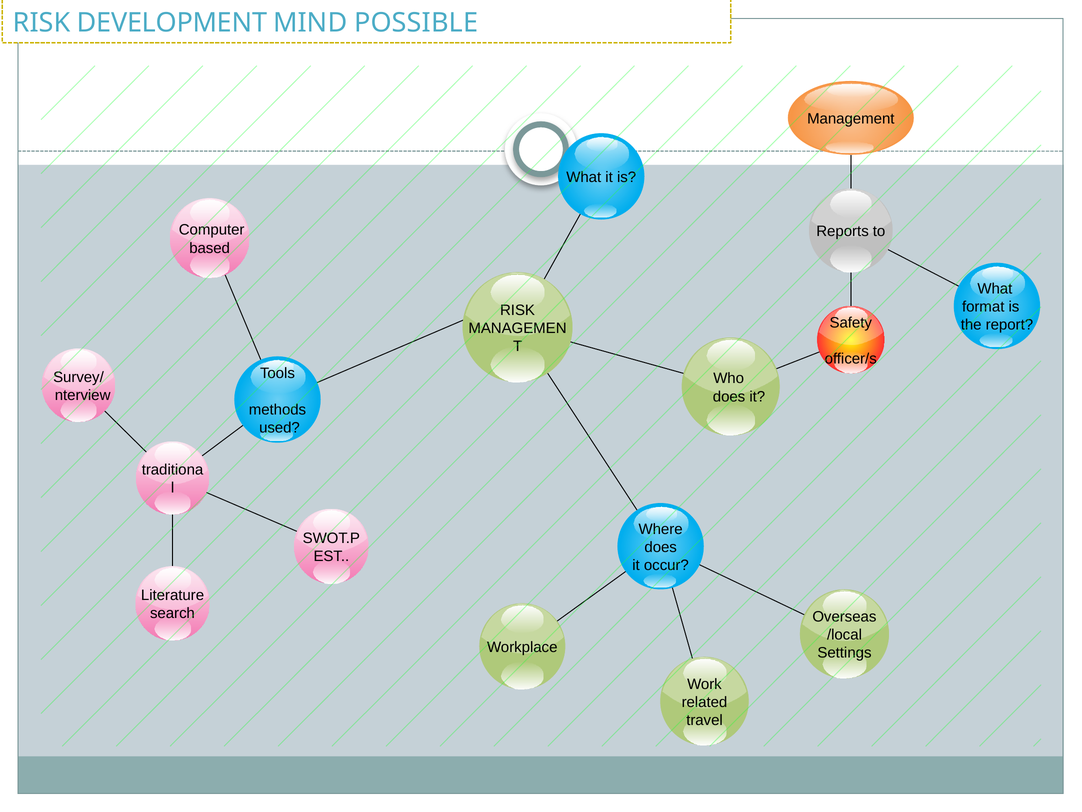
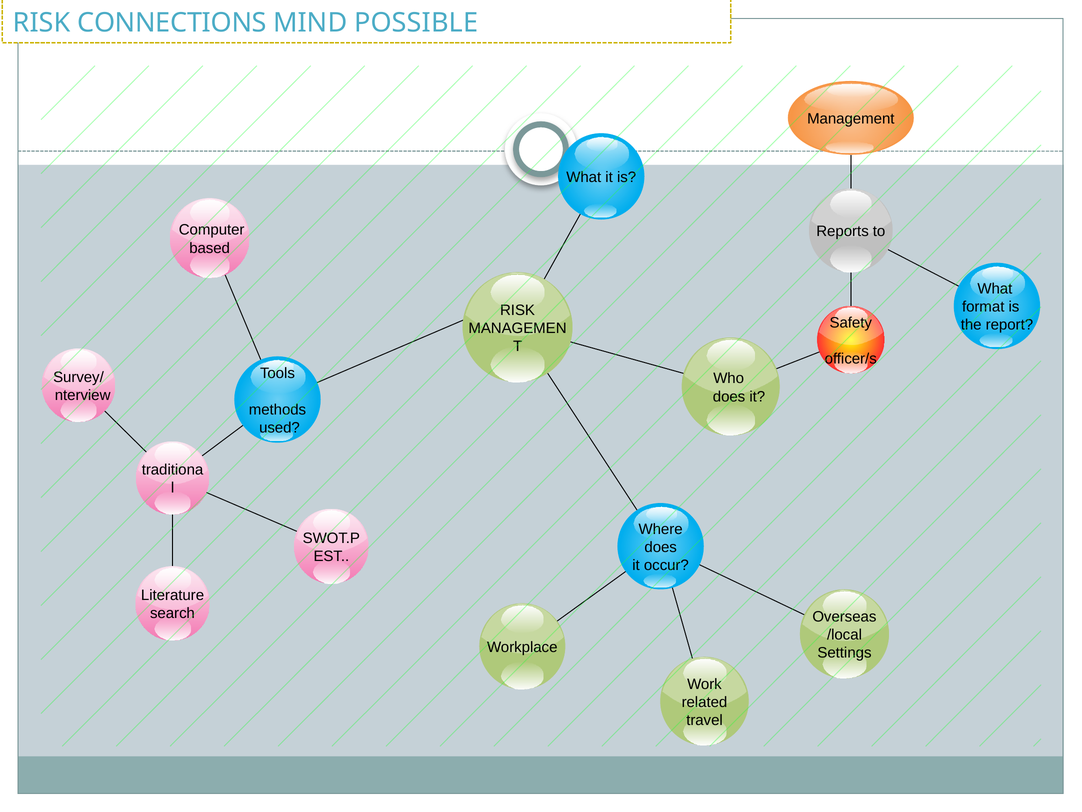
DEVELOPMENT: DEVELOPMENT -> CONNECTIONS
